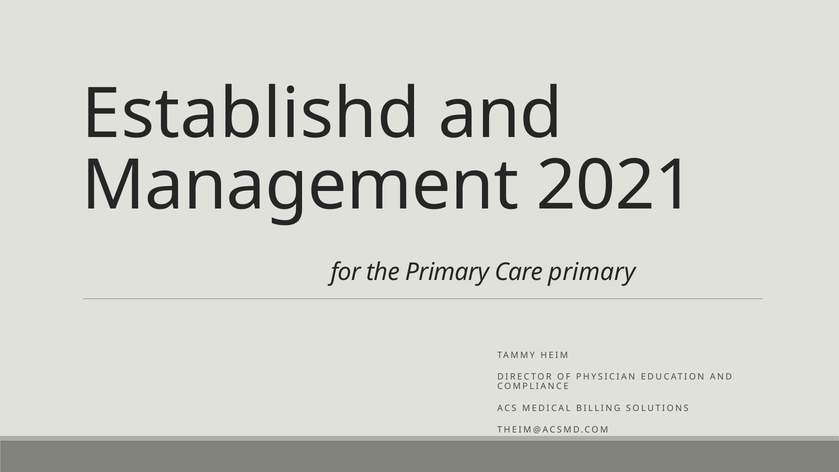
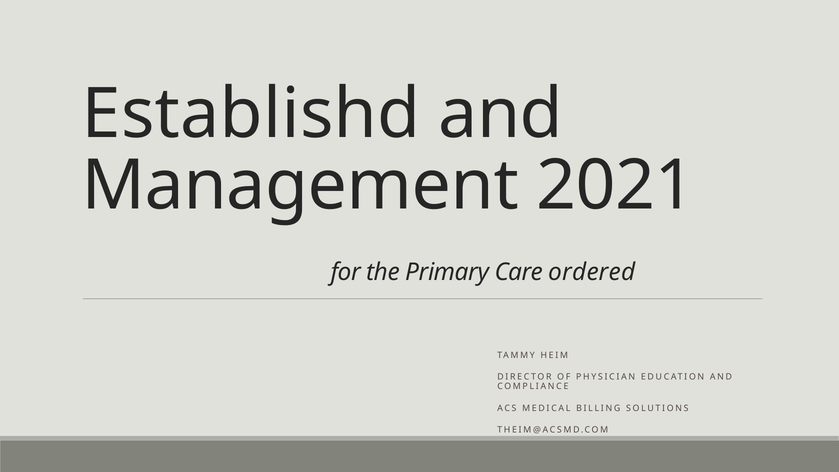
Care primary: primary -> ordered
